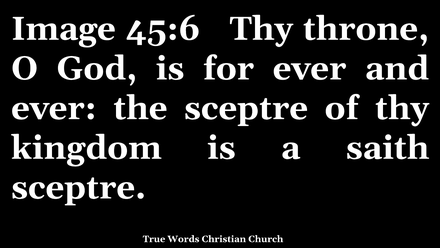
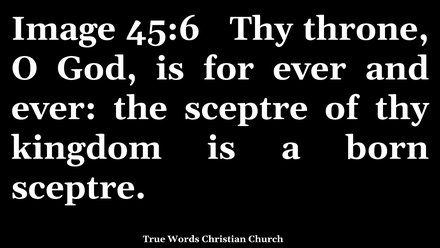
saith: saith -> born
